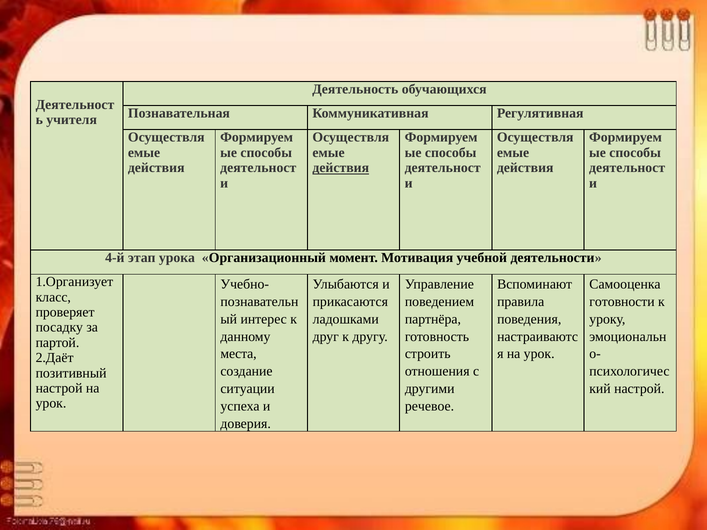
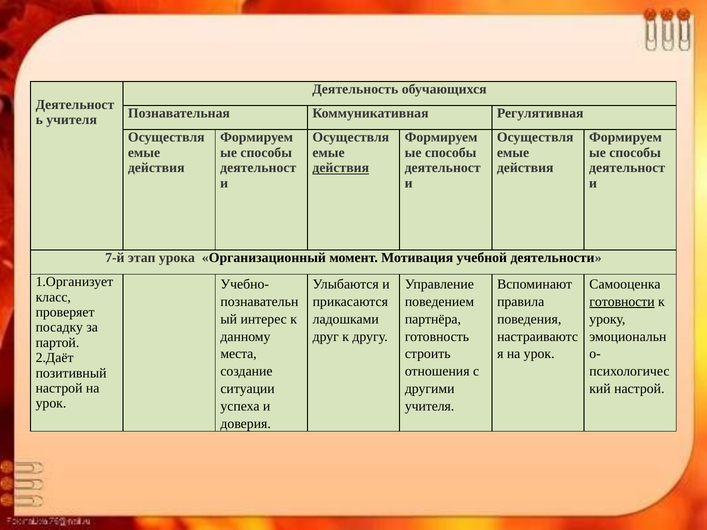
4-й: 4-й -> 7-й
готовности underline: none -> present
речевое at (430, 406): речевое -> учителя
